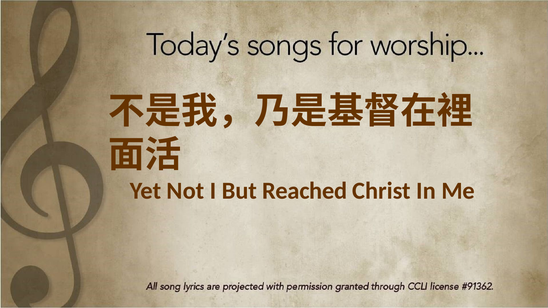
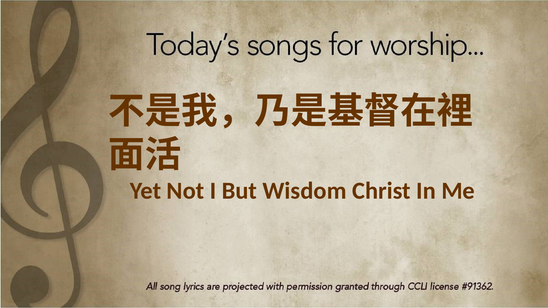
Reached: Reached -> Wisdom
